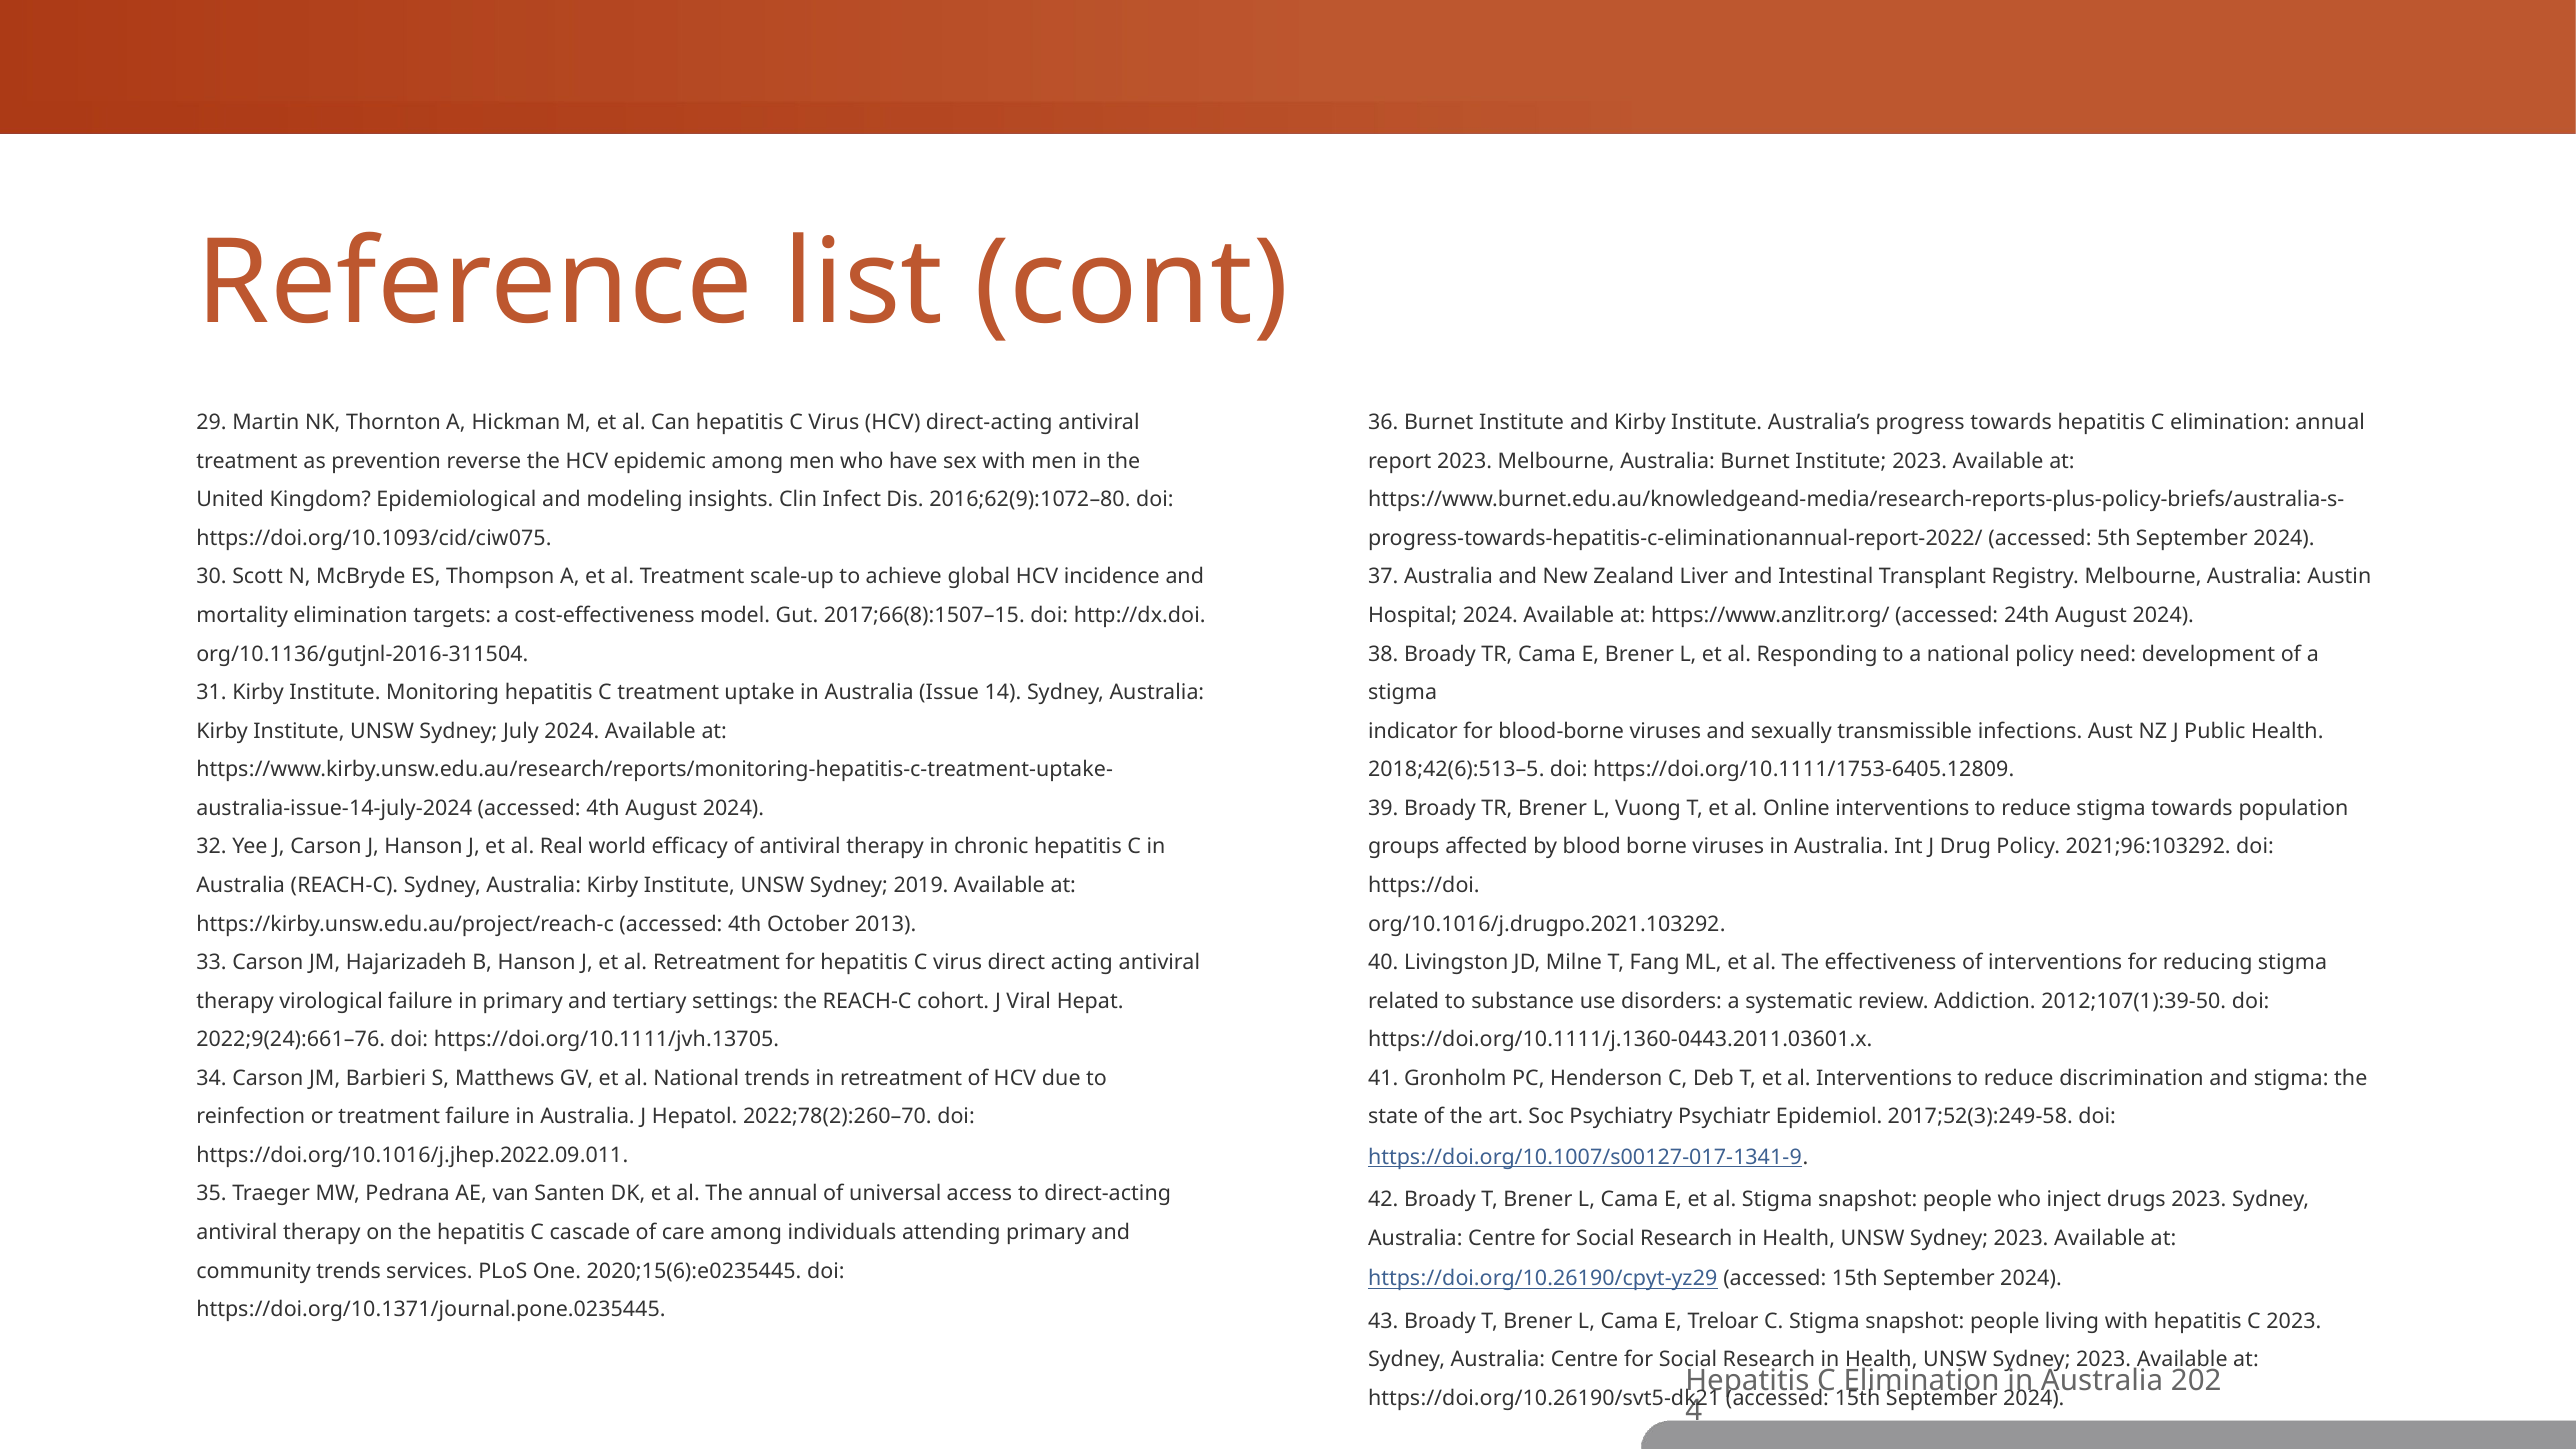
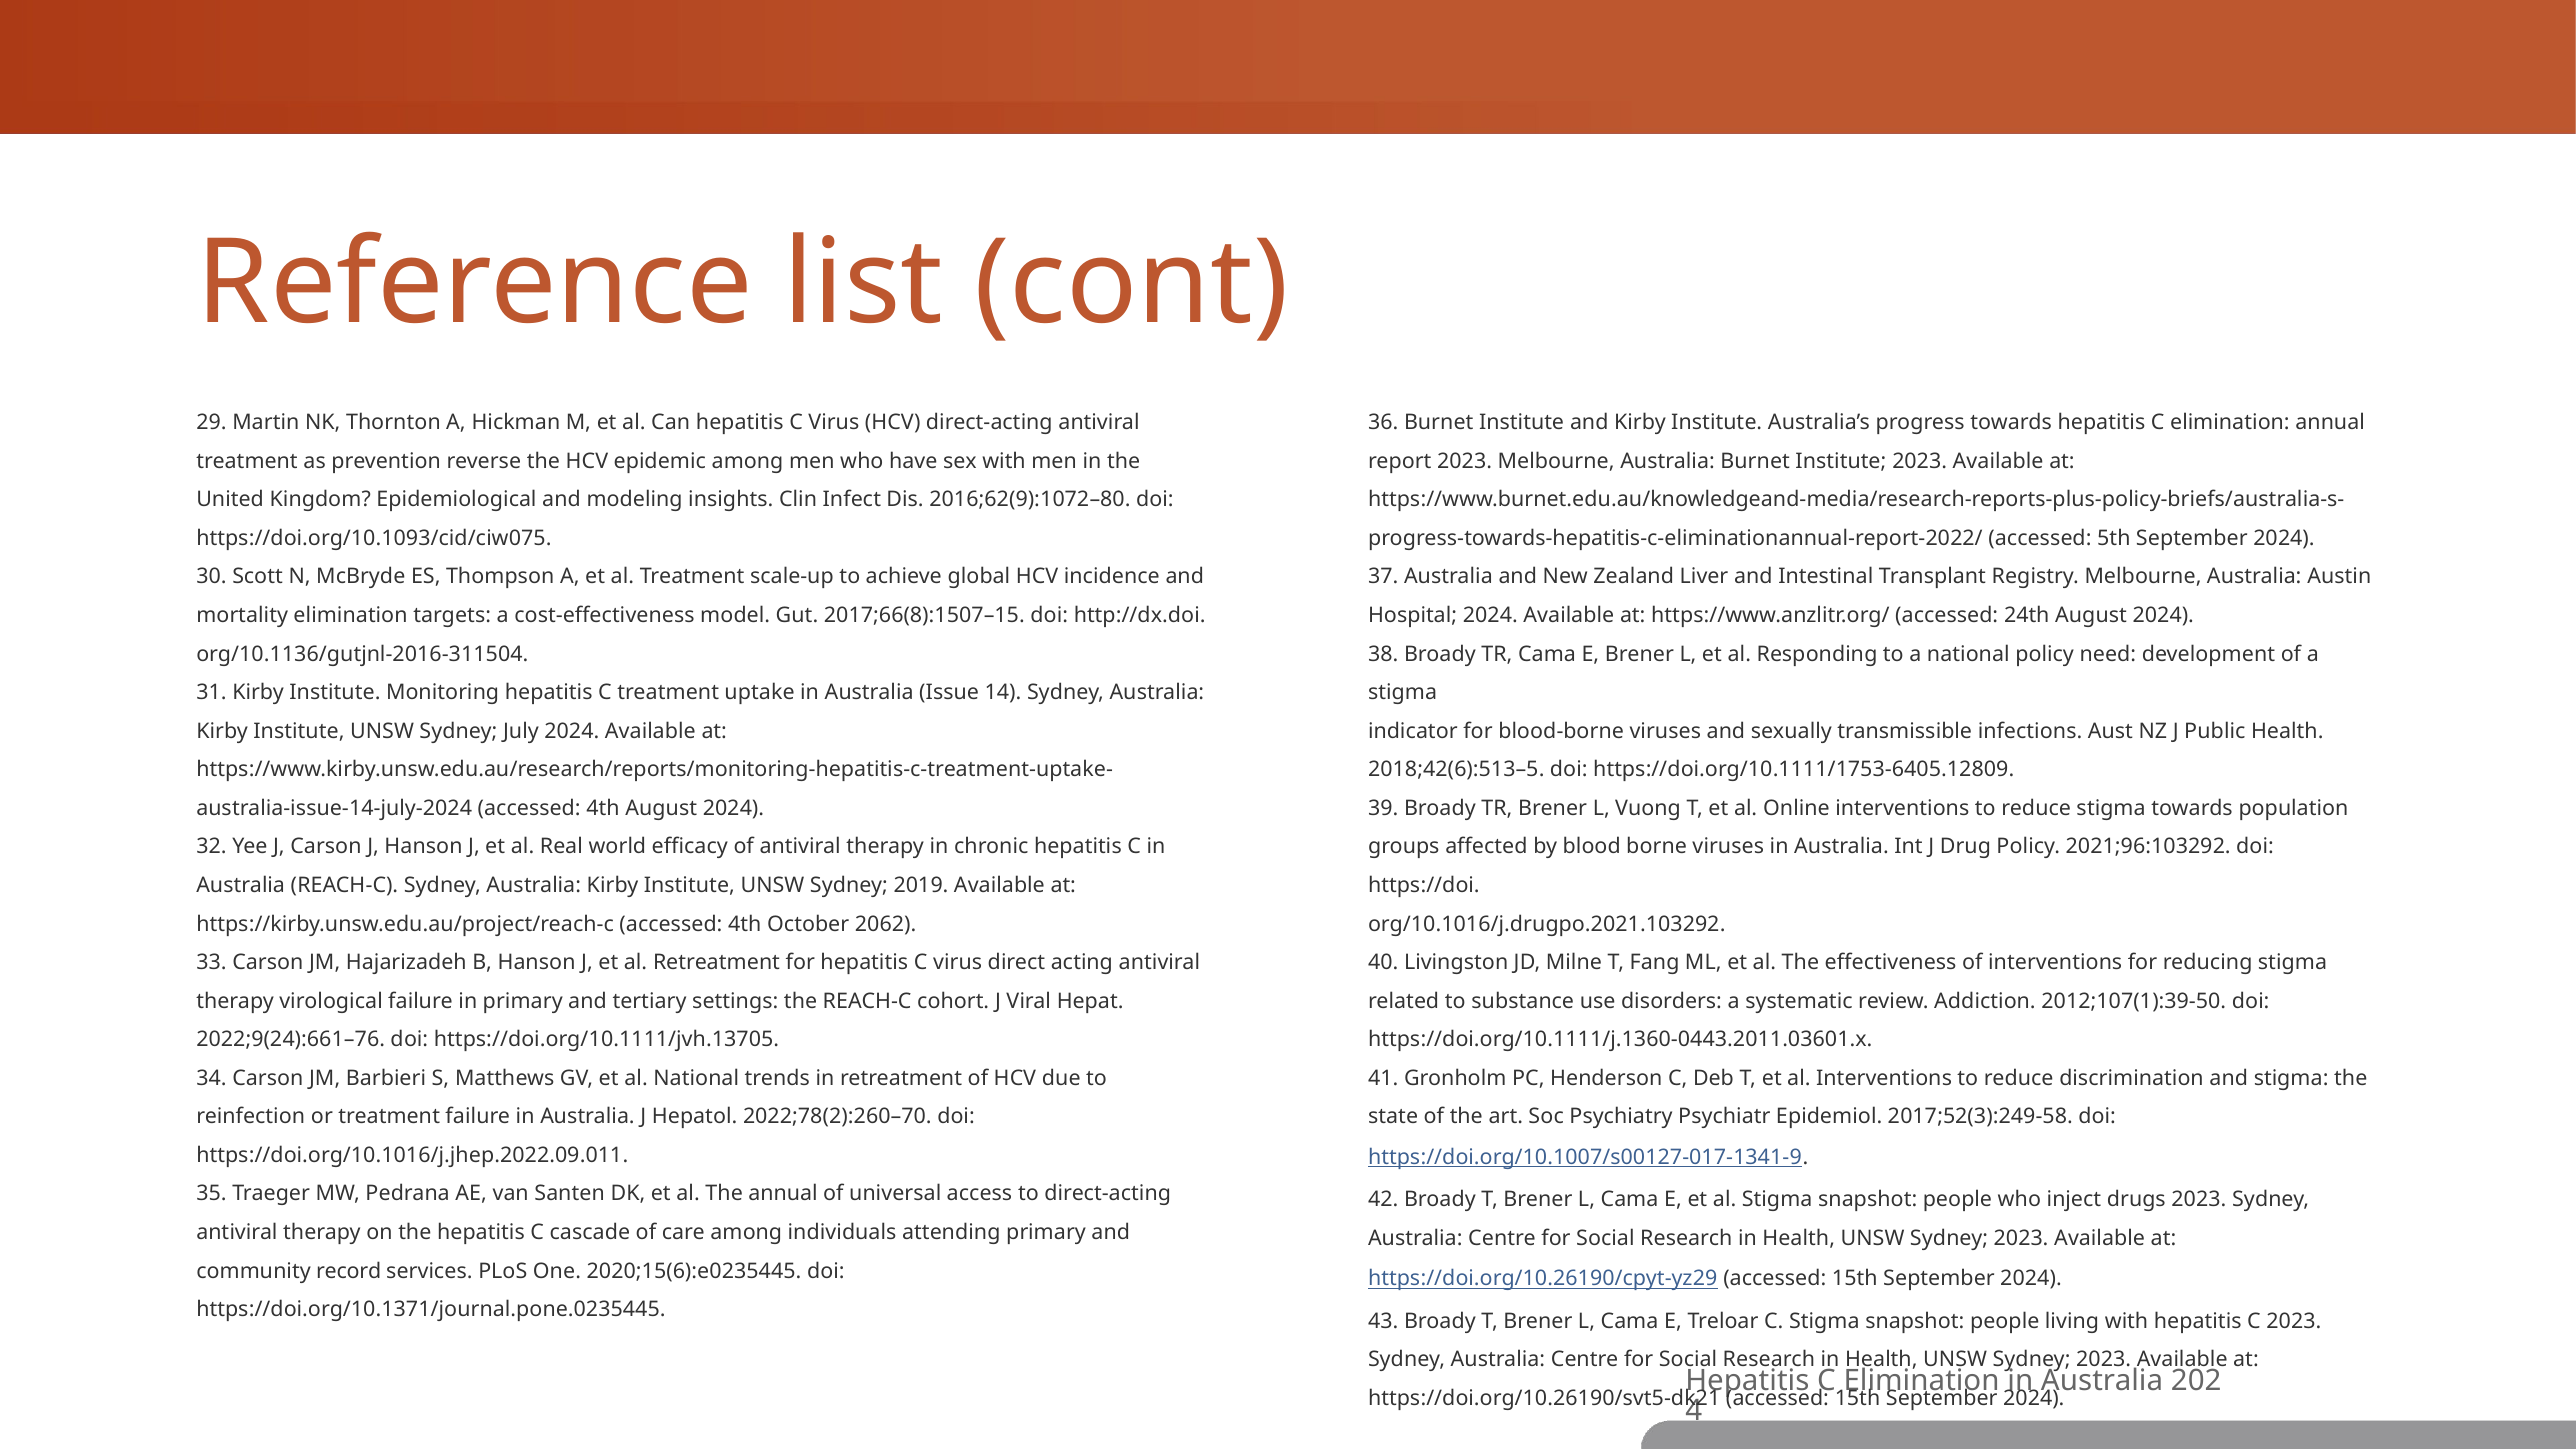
2013: 2013 -> 2062
community trends: trends -> record
